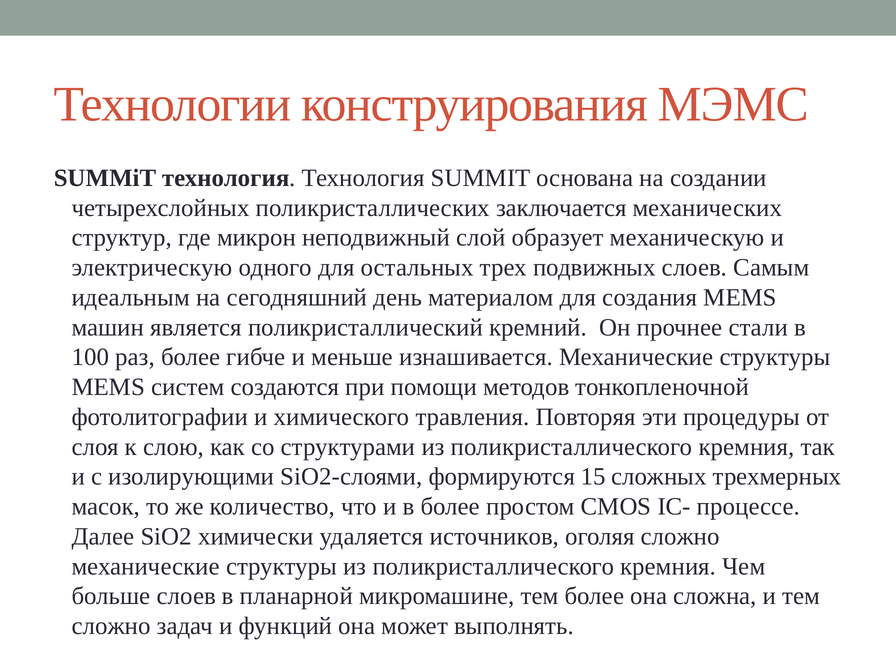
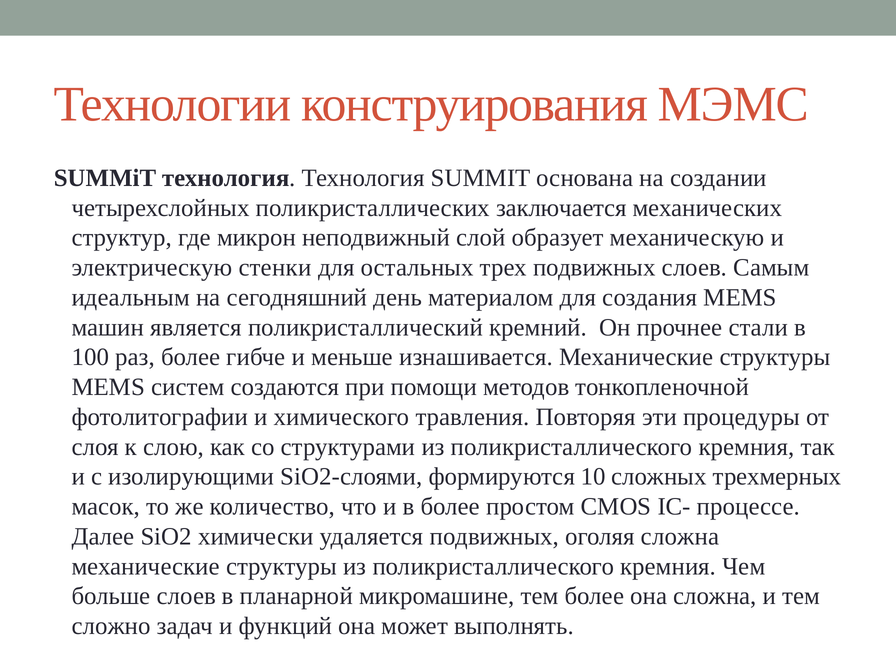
одного: одного -> стенки
15: 15 -> 10
удаляется источников: источников -> подвижных
оголяя сложно: сложно -> сложна
